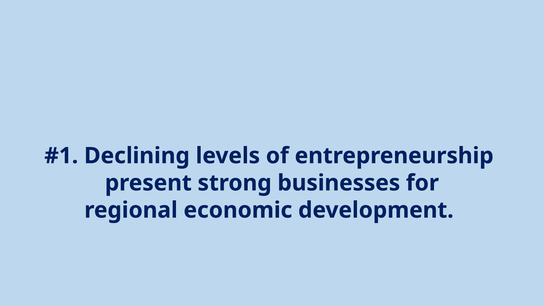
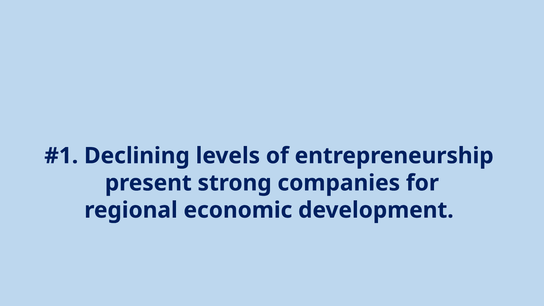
businesses: businesses -> companies
